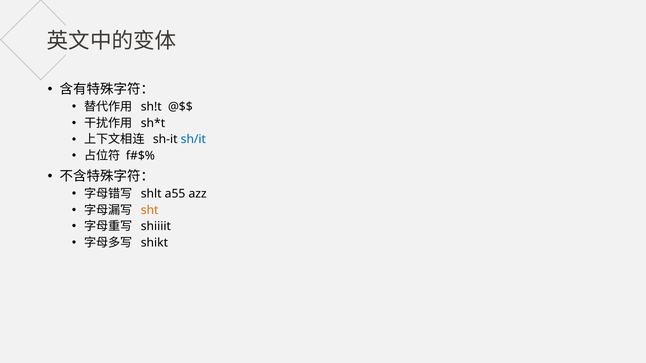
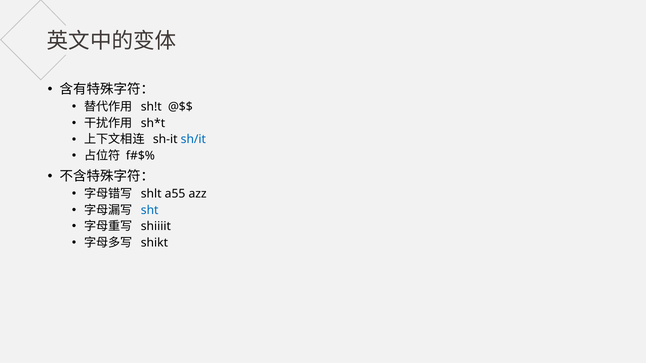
sht colour: orange -> blue
